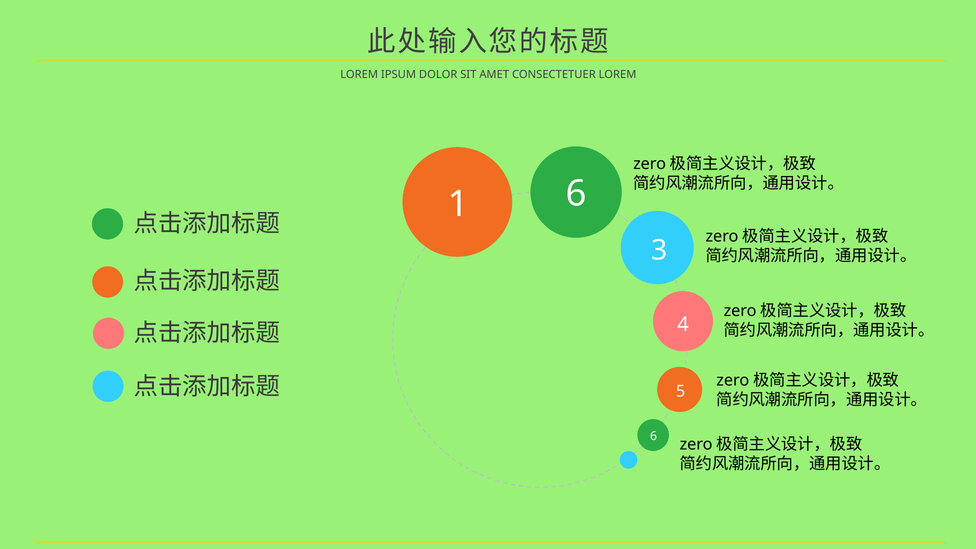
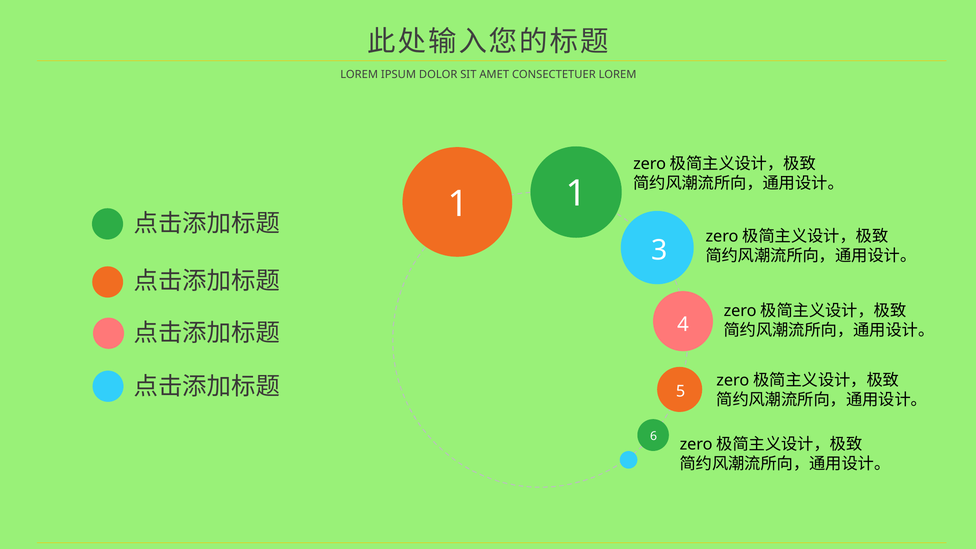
1 6: 6 -> 1
